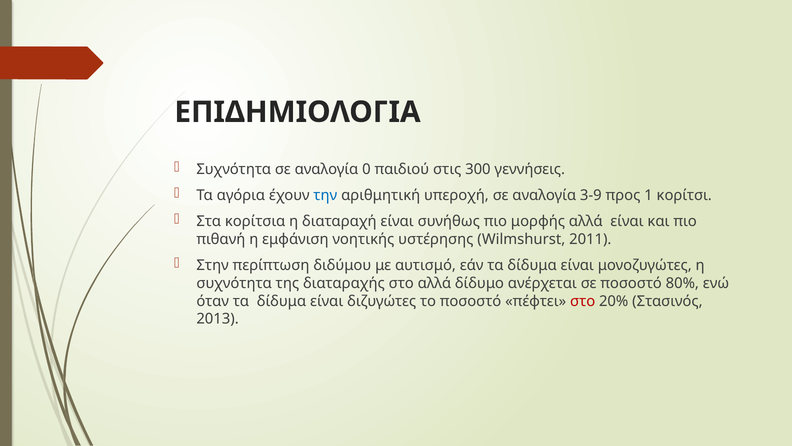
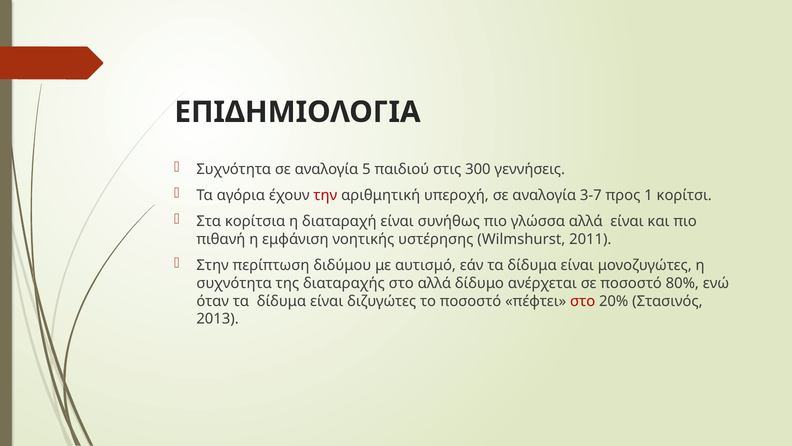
0: 0 -> 5
την colour: blue -> red
3-9: 3-9 -> 3-7
μορφής: μορφής -> γλώσσα
